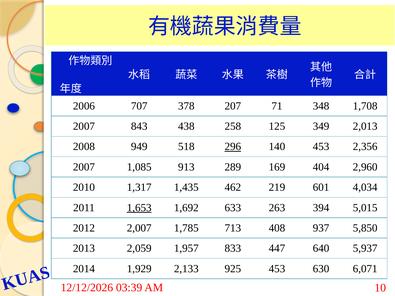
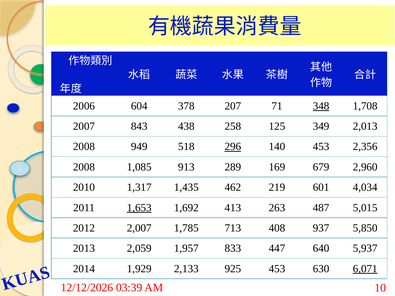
707: 707 -> 604
348 underline: none -> present
2007 at (84, 167): 2007 -> 2008
404: 404 -> 679
633: 633 -> 413
394: 394 -> 487
6,071 underline: none -> present
